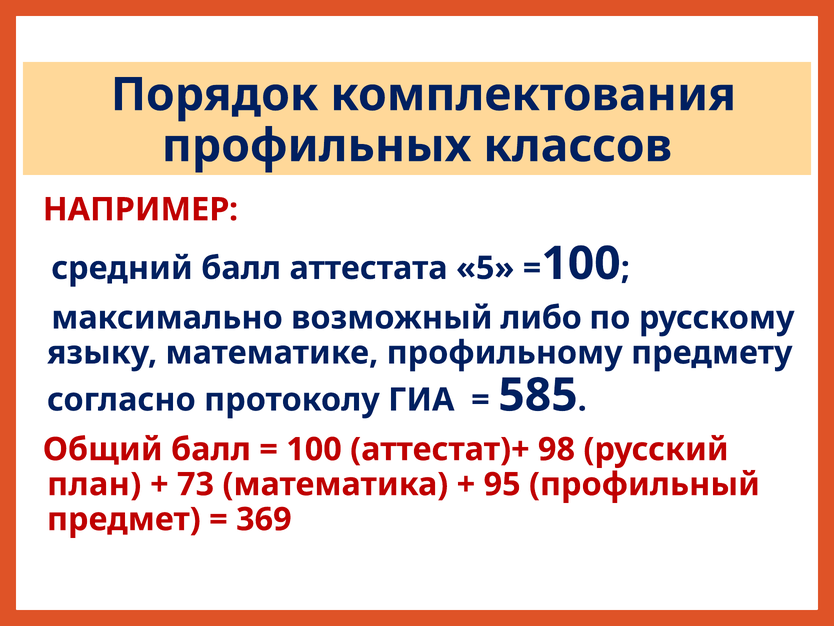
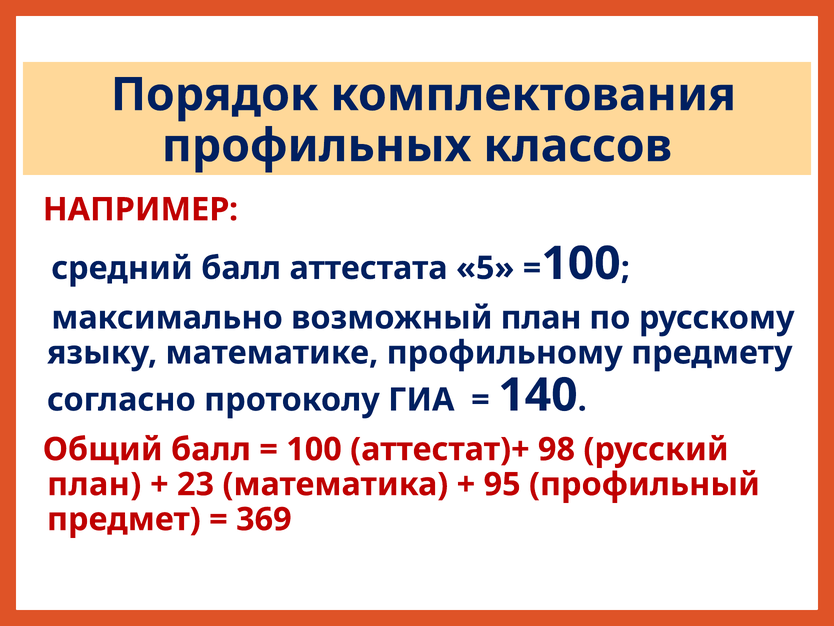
возможный либо: либо -> план
585: 585 -> 140
73: 73 -> 23
